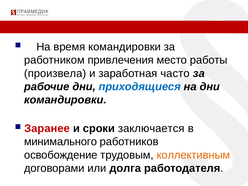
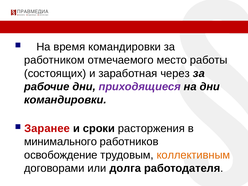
привлечения: привлечения -> отмечаемого
произвела: произвела -> состоящих
часто: часто -> через
приходящиеся colour: blue -> purple
заключается: заключается -> расторжения
